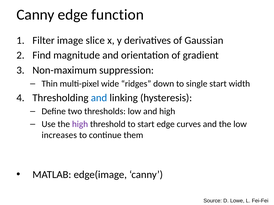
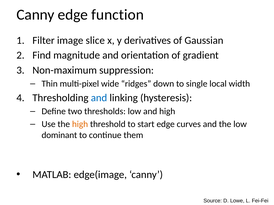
single start: start -> local
high at (80, 124) colour: purple -> orange
increases: increases -> dominant
